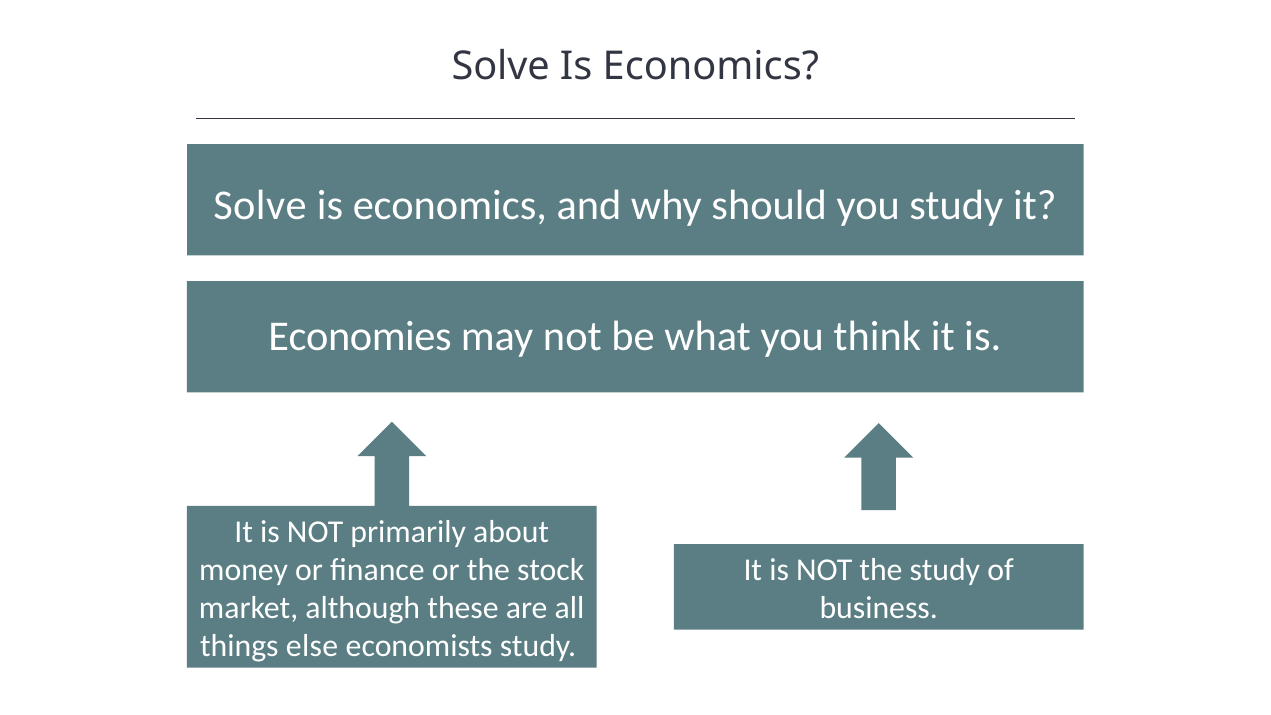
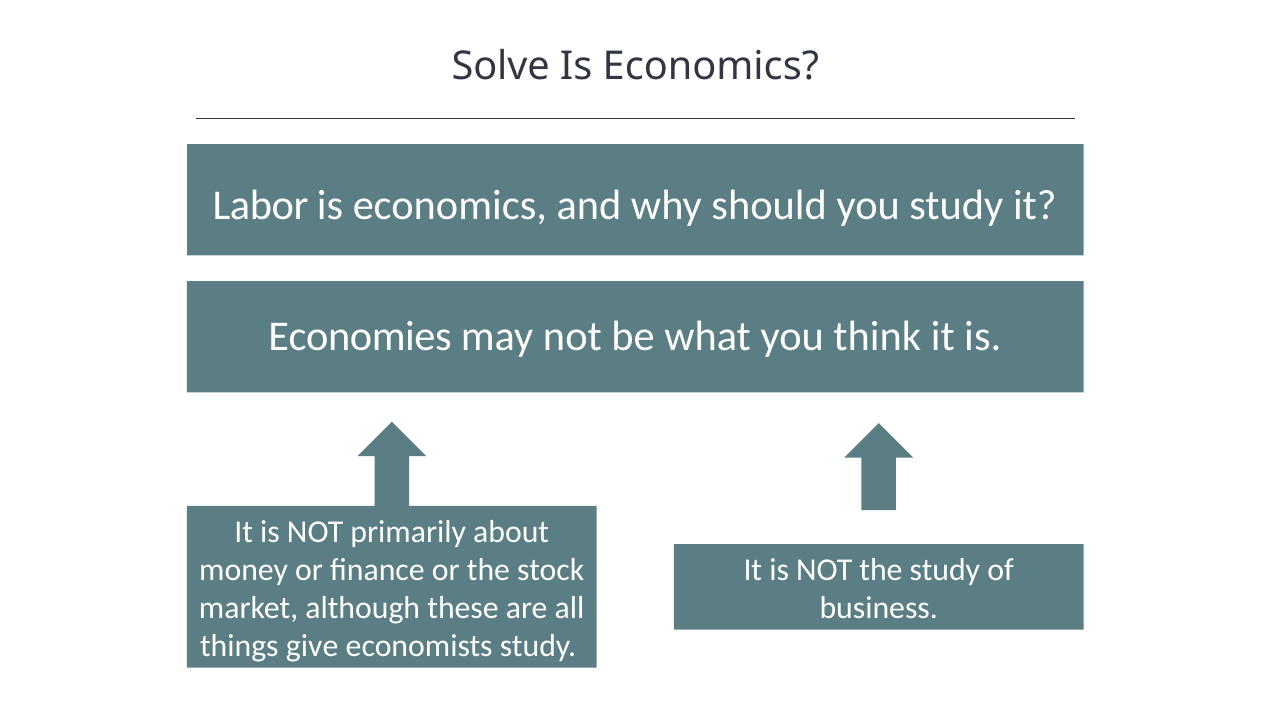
Solve at (260, 206): Solve -> Labor
else: else -> give
